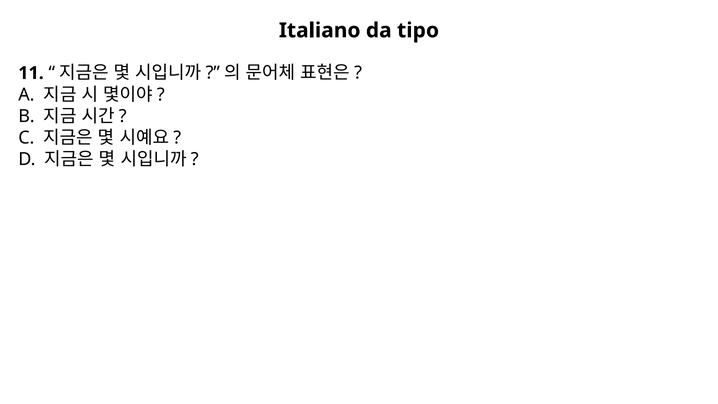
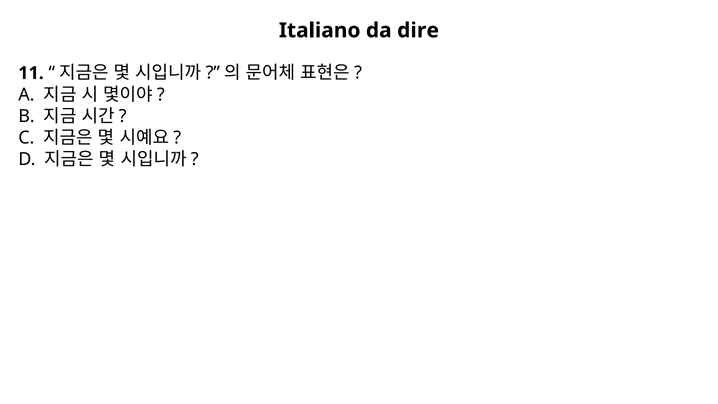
tipo: tipo -> dire
